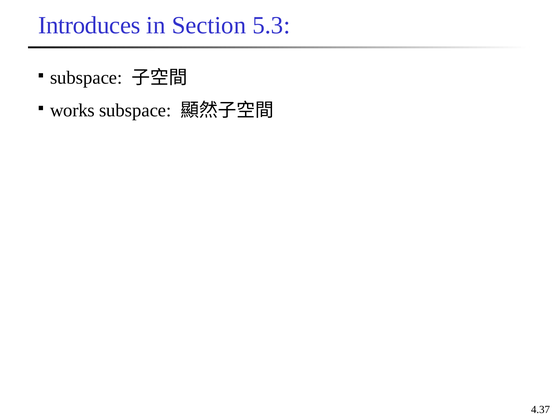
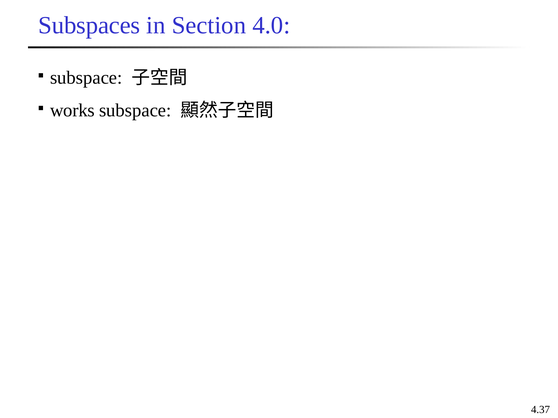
Introduces: Introduces -> Subspaces
5.3: 5.3 -> 4.0
